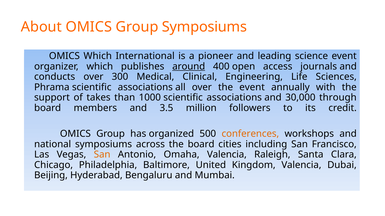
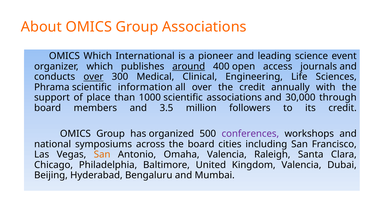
Group Symposiums: Symposiums -> Associations
over at (93, 77) underline: none -> present
Phrama scientific associations: associations -> information
the event: event -> credit
takes: takes -> place
conferences colour: orange -> purple
